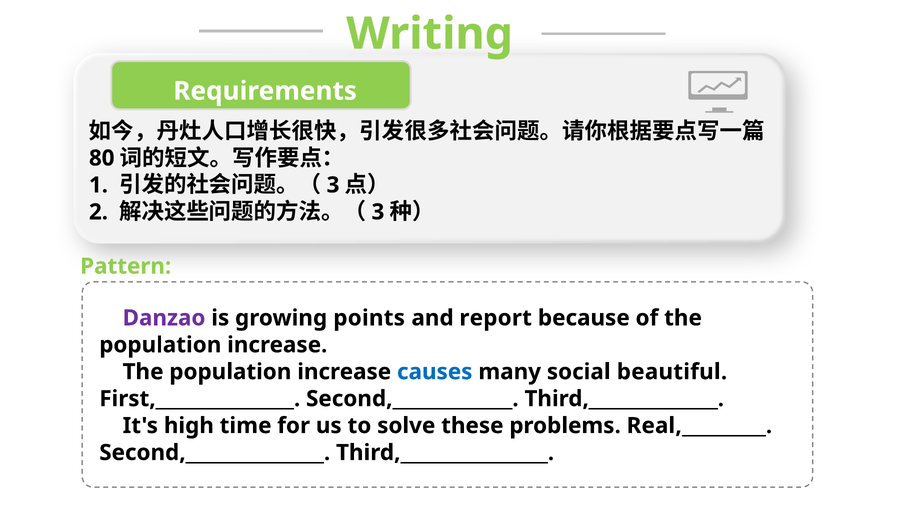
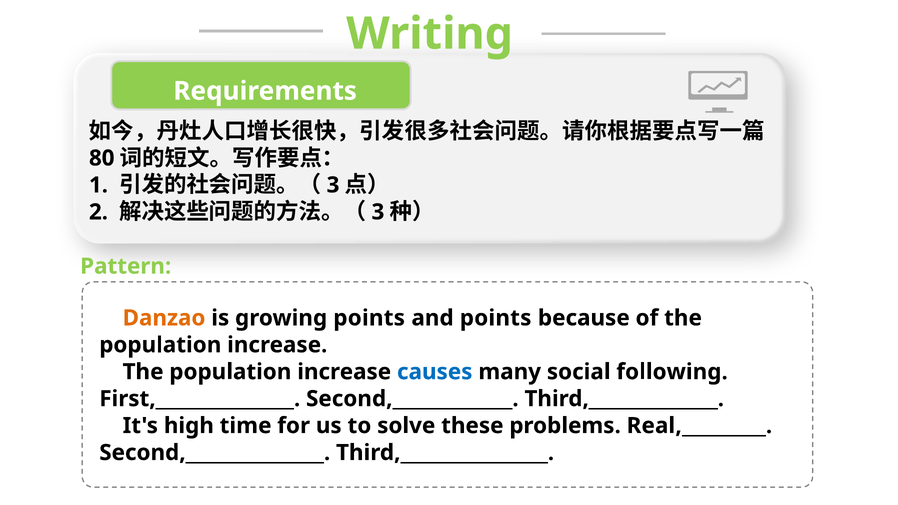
Danzao colour: purple -> orange
and report: report -> points
beautiful: beautiful -> following
